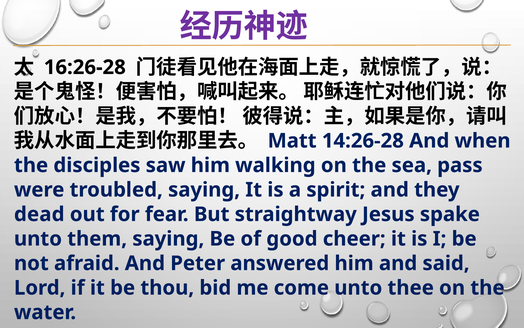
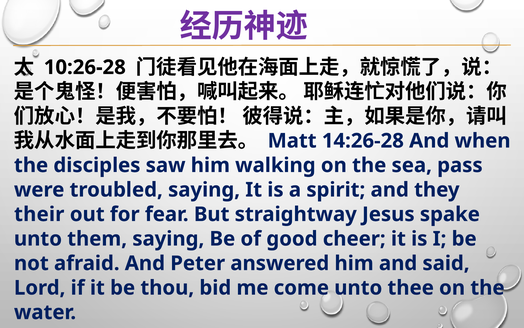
16:26-28: 16:26-28 -> 10:26-28
dead: dead -> their
